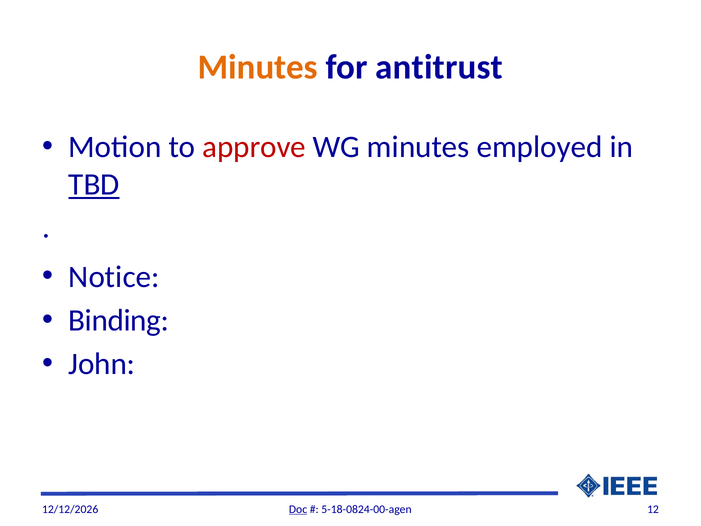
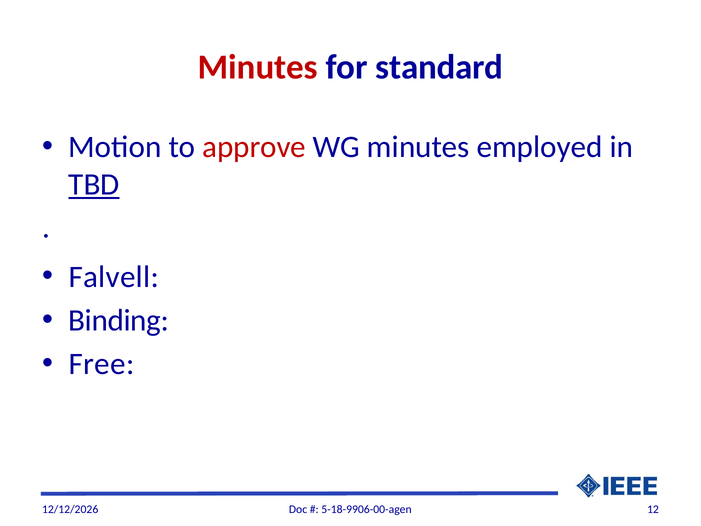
Minutes at (258, 67) colour: orange -> red
antitrust: antitrust -> standard
Notice: Notice -> Falvell
John: John -> Free
Doc underline: present -> none
5-18-0824-00-agen: 5-18-0824-00-agen -> 5-18-9906-00-agen
